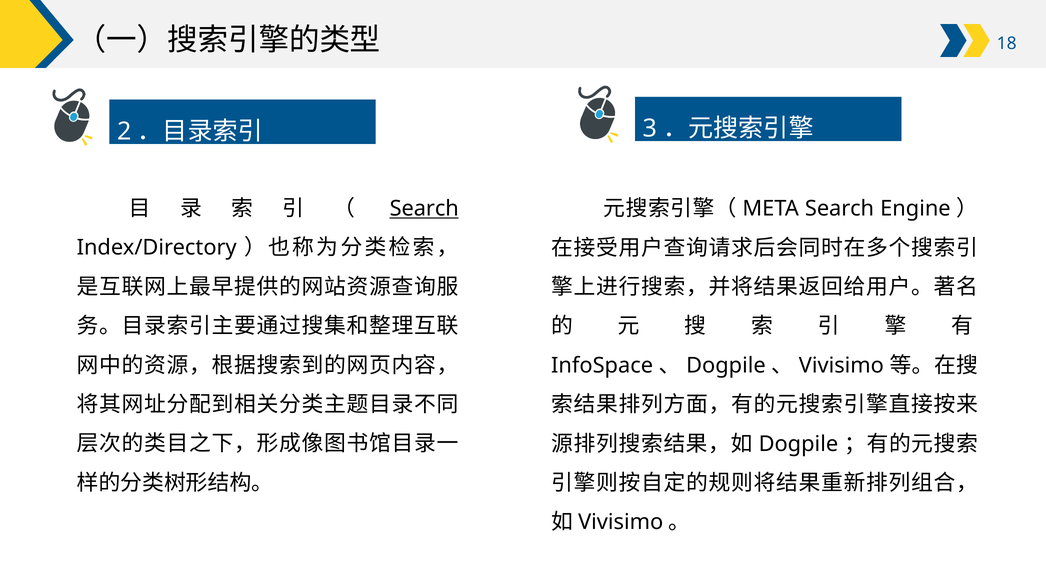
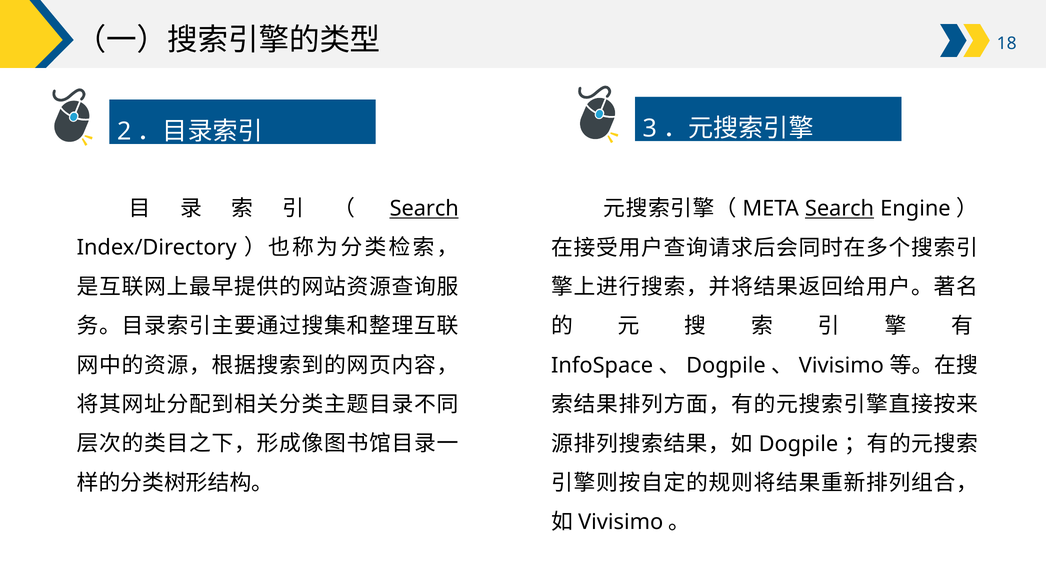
Search at (840, 209) underline: none -> present
